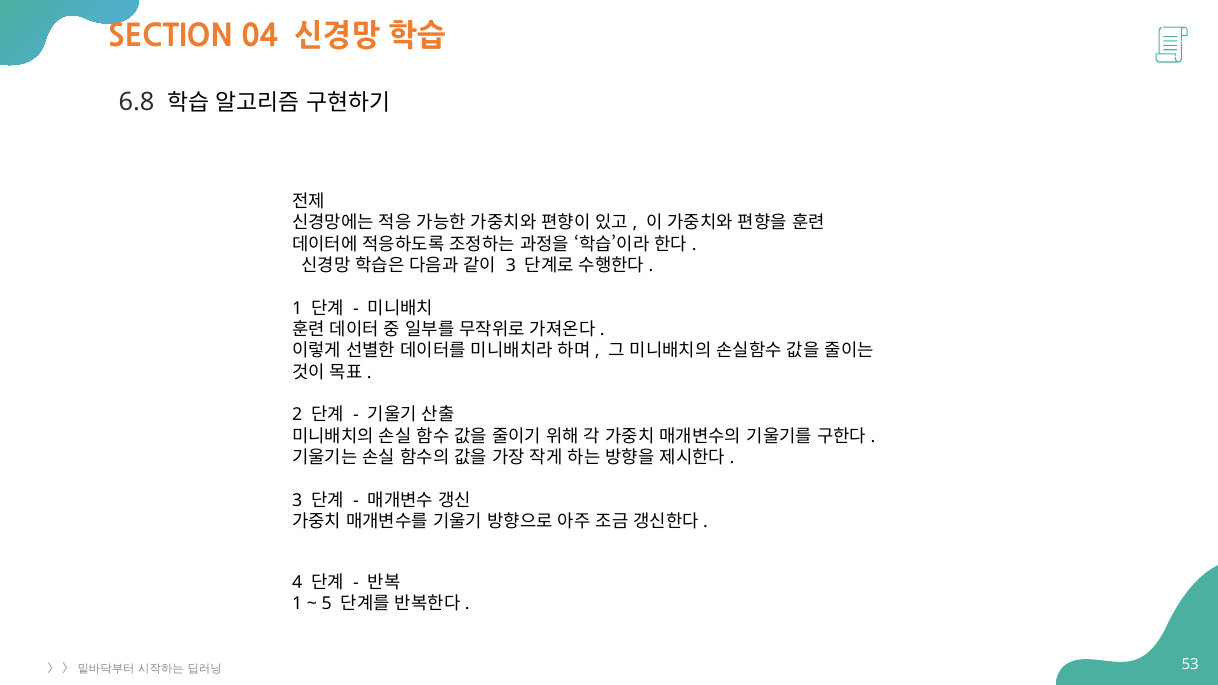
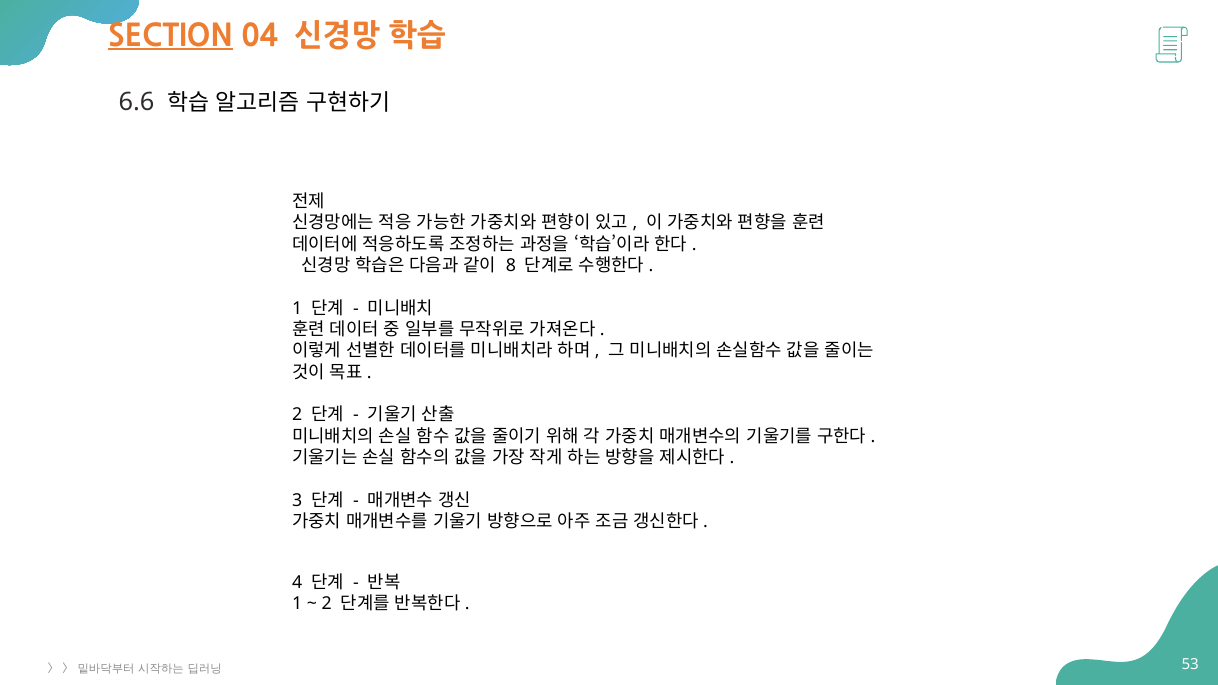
SECTION underline: none -> present
6.8: 6.8 -> 6.6
3 at (511, 266): 3 -> 8
5 at (327, 604): 5 -> 2
